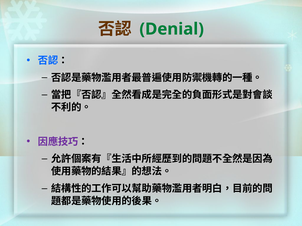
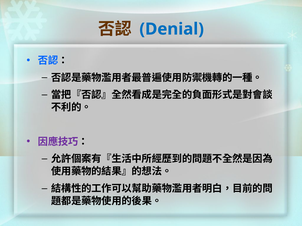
Denial colour: green -> blue
